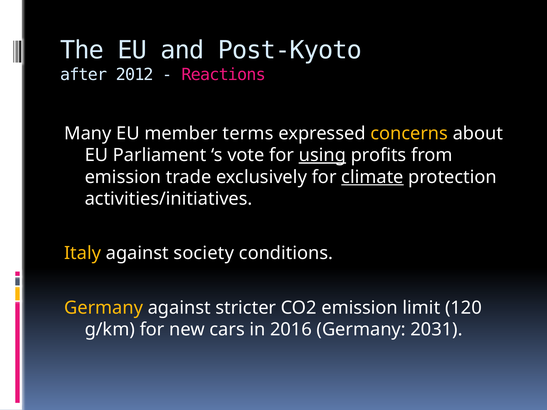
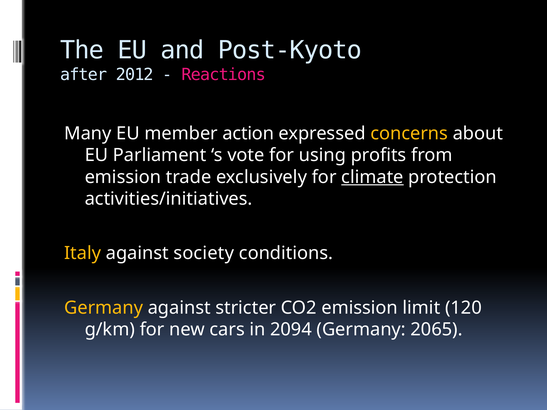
terms: terms -> action
using underline: present -> none
2016: 2016 -> 2094
2031: 2031 -> 2065
